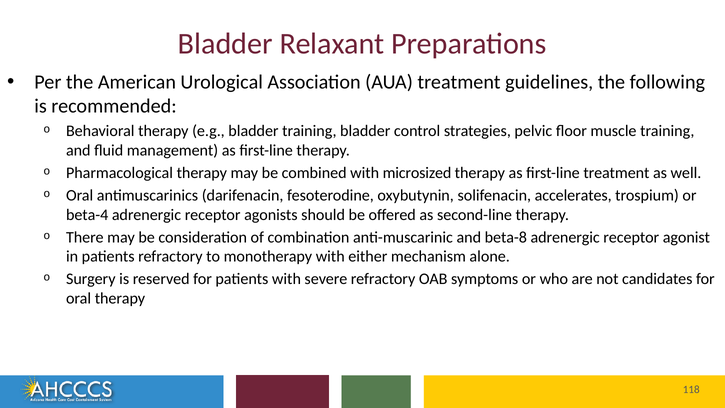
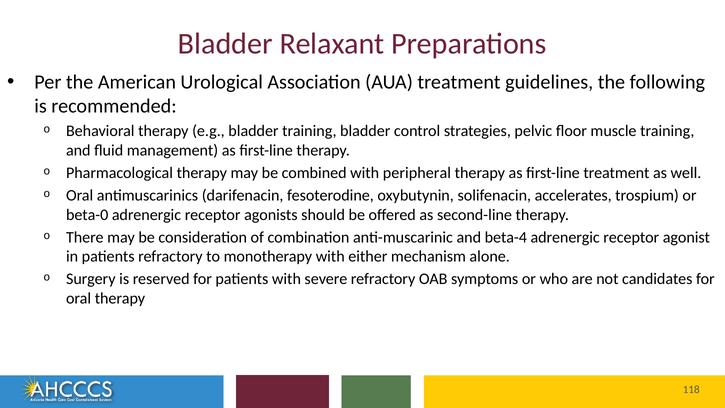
microsized: microsized -> peripheral
beta-4: beta-4 -> beta-0
beta-8: beta-8 -> beta-4
